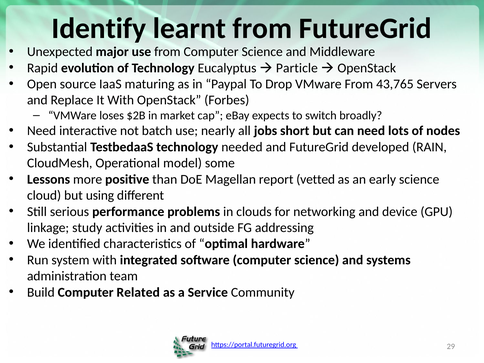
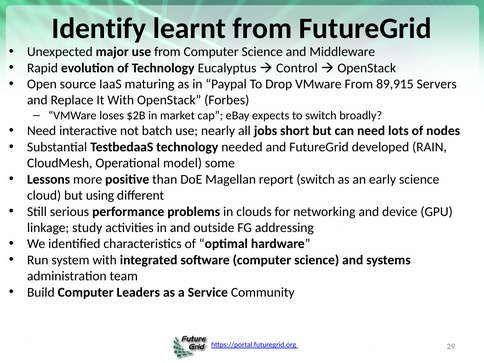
Particle: Particle -> Control
43,765: 43,765 -> 89,915
report vetted: vetted -> switch
Related: Related -> Leaders
